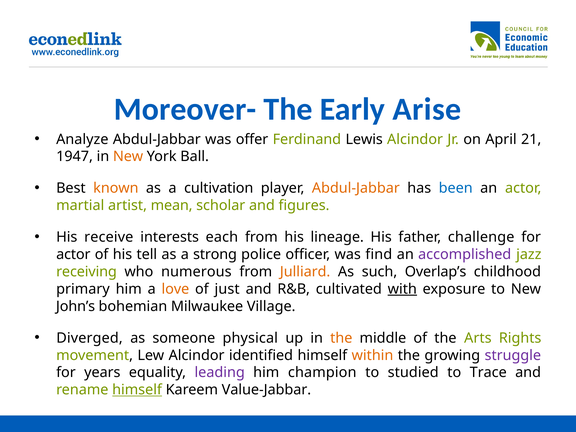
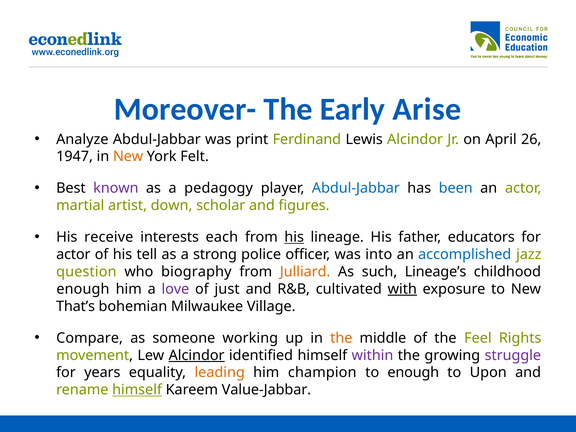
offer: offer -> print
21: 21 -> 26
Ball: Ball -> Felt
known colour: orange -> purple
cultivation: cultivation -> pedagogy
Abdul-Jabbar at (356, 188) colour: orange -> blue
mean: mean -> down
his at (294, 237) underline: none -> present
challenge: challenge -> educators
find: find -> into
accomplished colour: purple -> blue
receiving: receiving -> question
numerous: numerous -> biography
Overlap’s: Overlap’s -> Lineage’s
primary at (83, 289): primary -> enough
love colour: orange -> purple
John’s: John’s -> That’s
Diverged: Diverged -> Compare
physical: physical -> working
Arts: Arts -> Feel
Alcindor at (197, 355) underline: none -> present
within colour: orange -> purple
leading colour: purple -> orange
to studied: studied -> enough
Trace: Trace -> Upon
